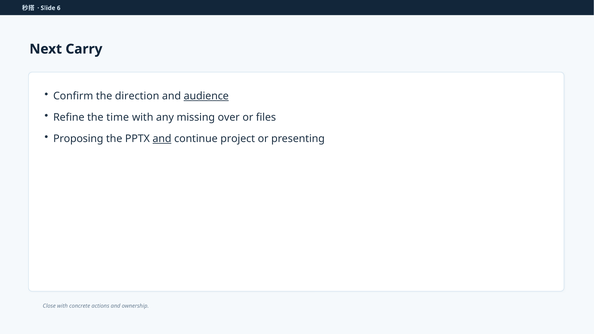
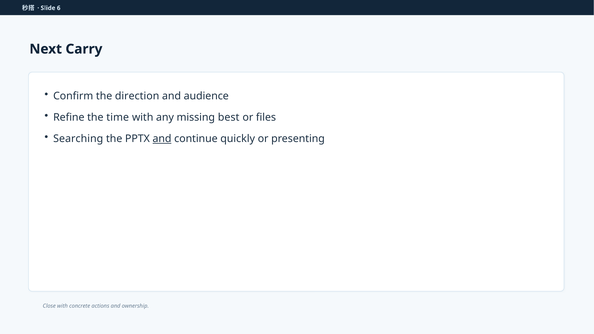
audience underline: present -> none
over: over -> best
Proposing: Proposing -> Searching
project: project -> quickly
